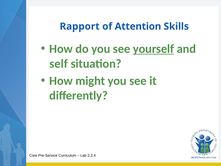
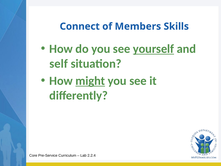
Rapport: Rapport -> Connect
Attention: Attention -> Members
might underline: none -> present
